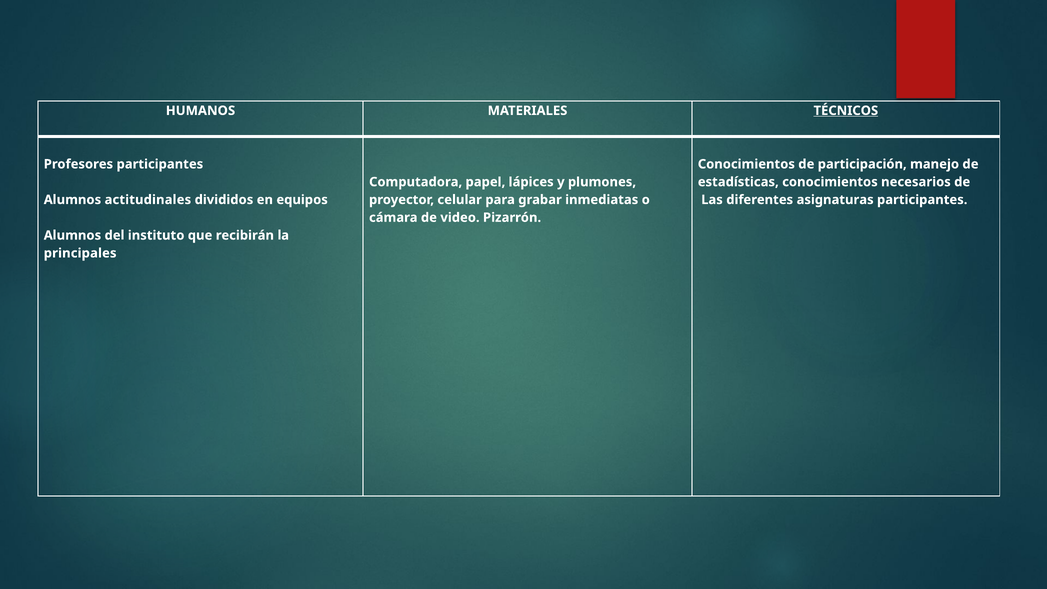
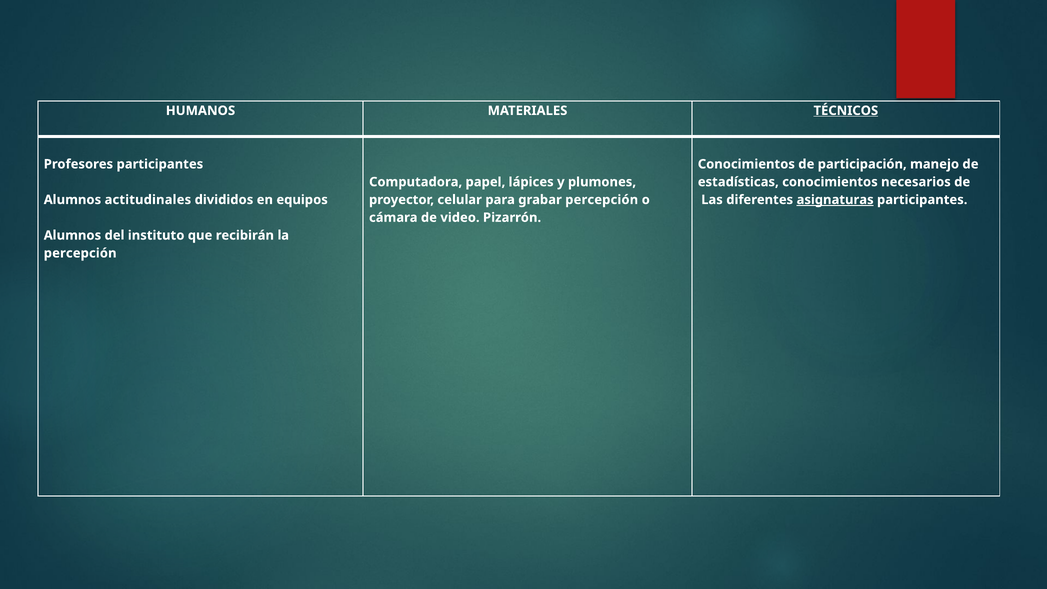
grabar inmediatas: inmediatas -> percepción
asignaturas underline: none -> present
principales at (80, 253): principales -> percepción
